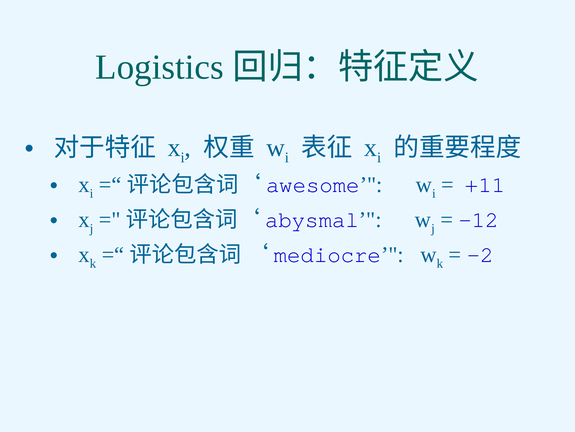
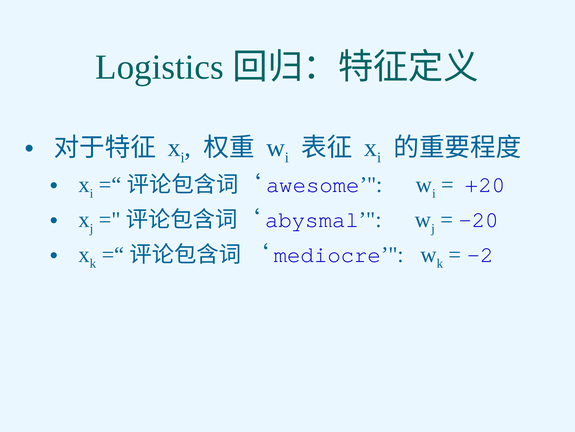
+11: +11 -> +20
-12: -12 -> -20
